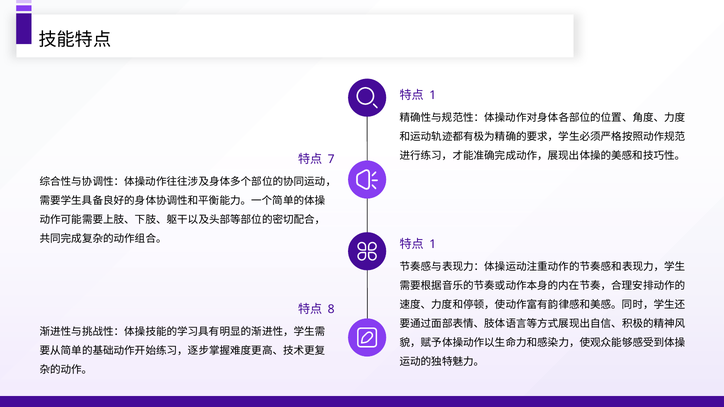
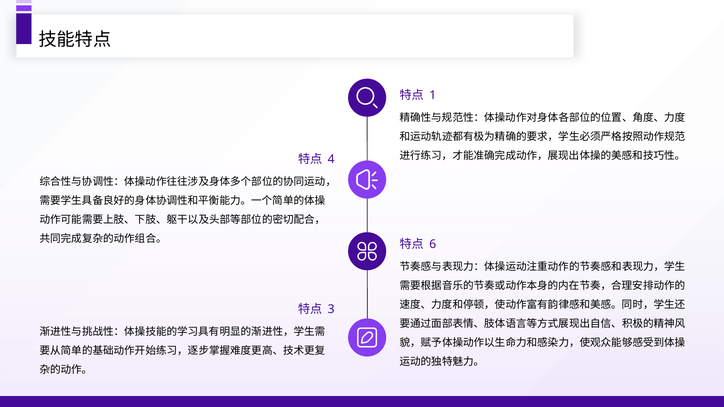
7: 7 -> 4
1 at (433, 245): 1 -> 6
8: 8 -> 3
